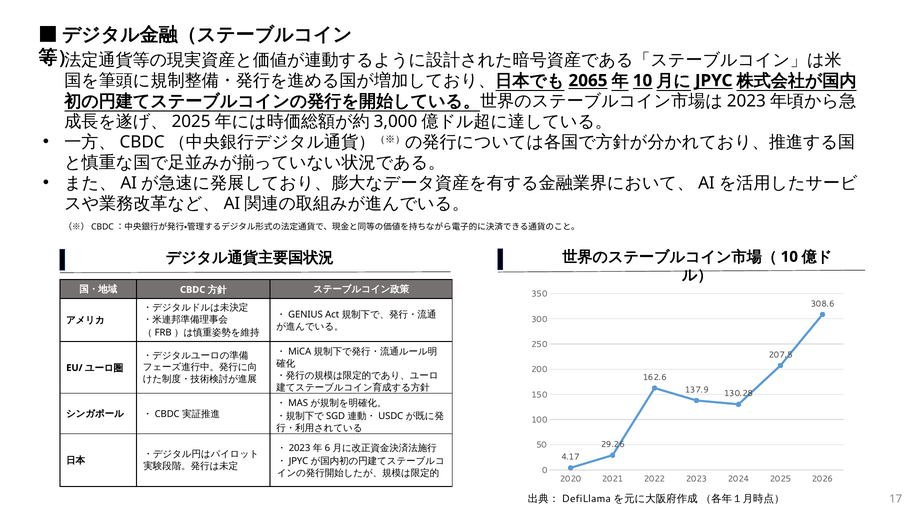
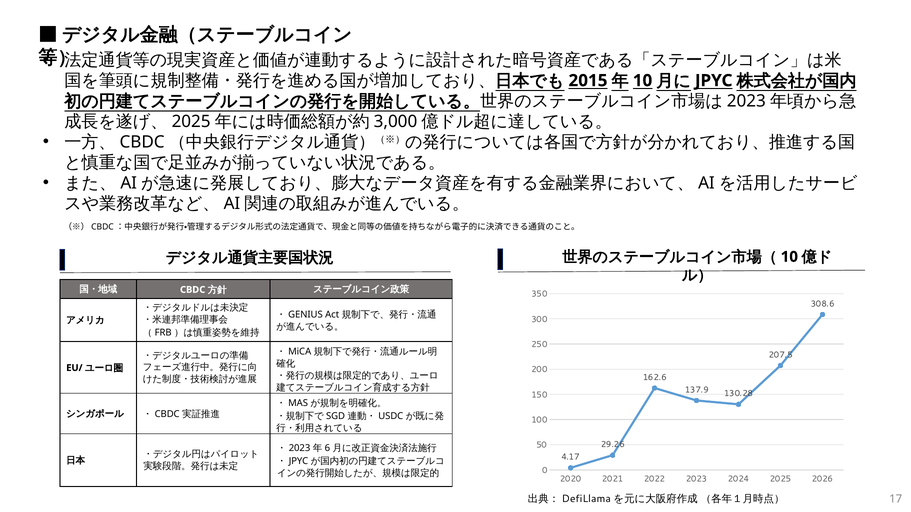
2065: 2065 -> 2015
